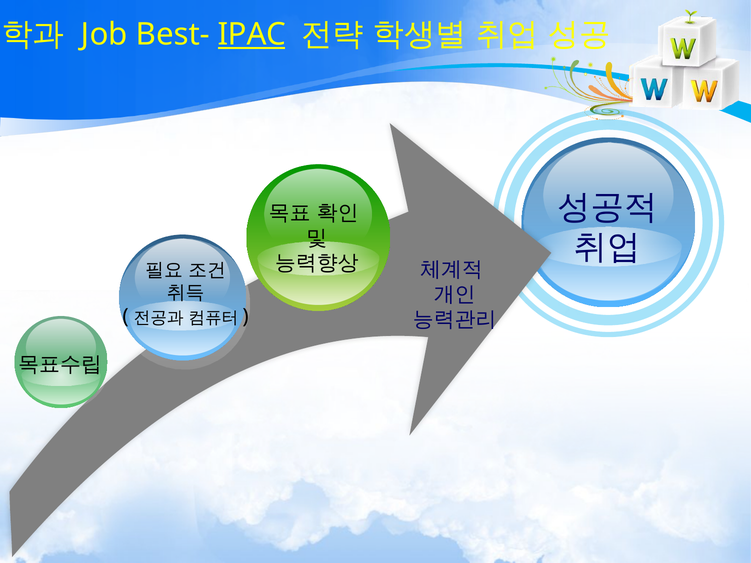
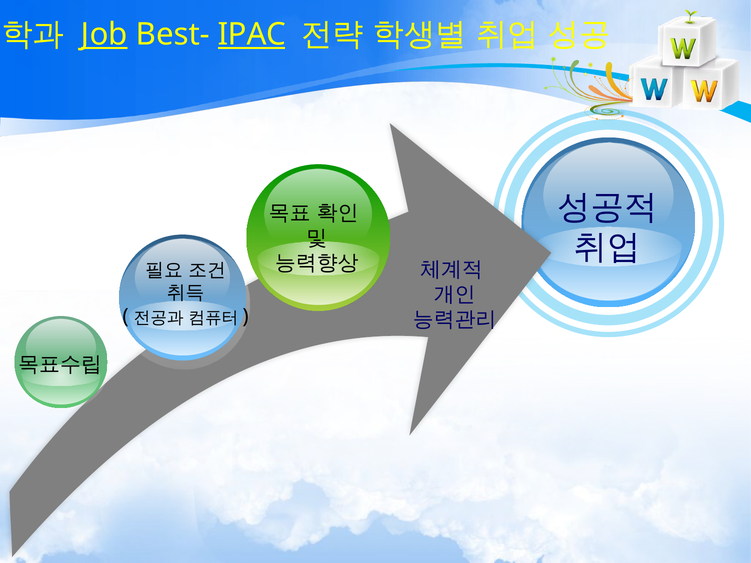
Job underline: none -> present
